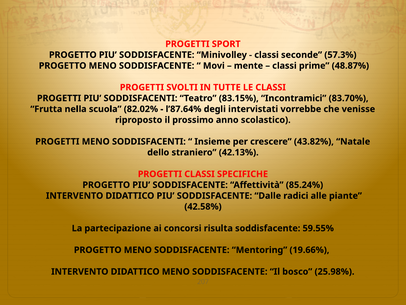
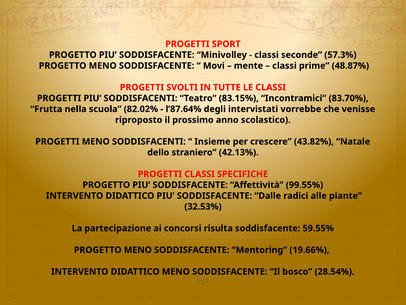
85.24%: 85.24% -> 99.55%
42.58%: 42.58% -> 32.53%
25.98%: 25.98% -> 28.54%
